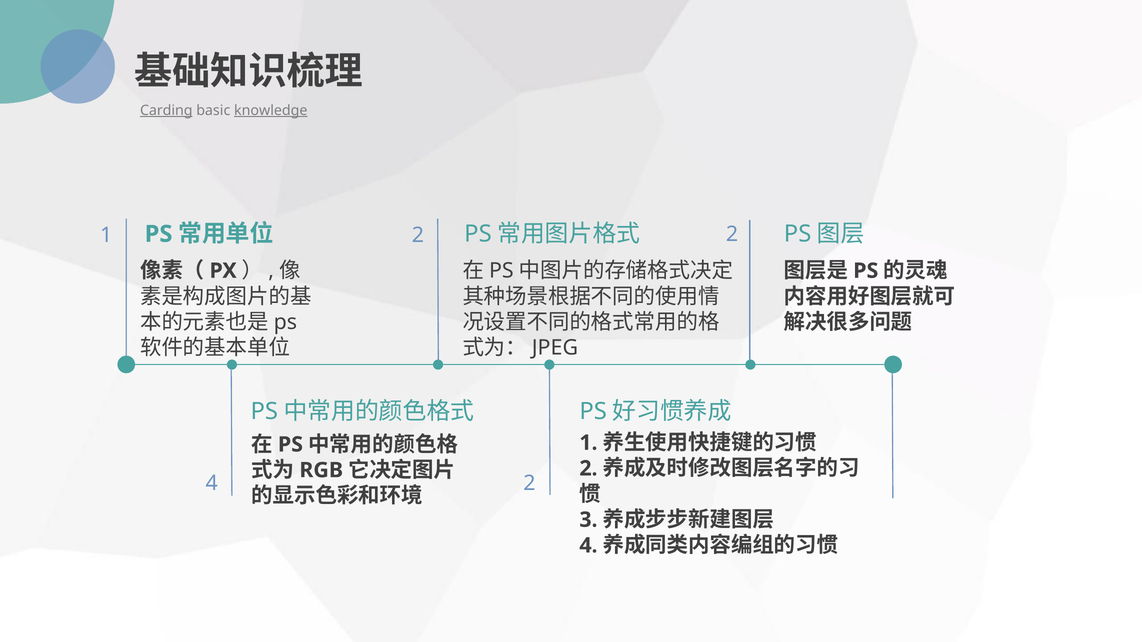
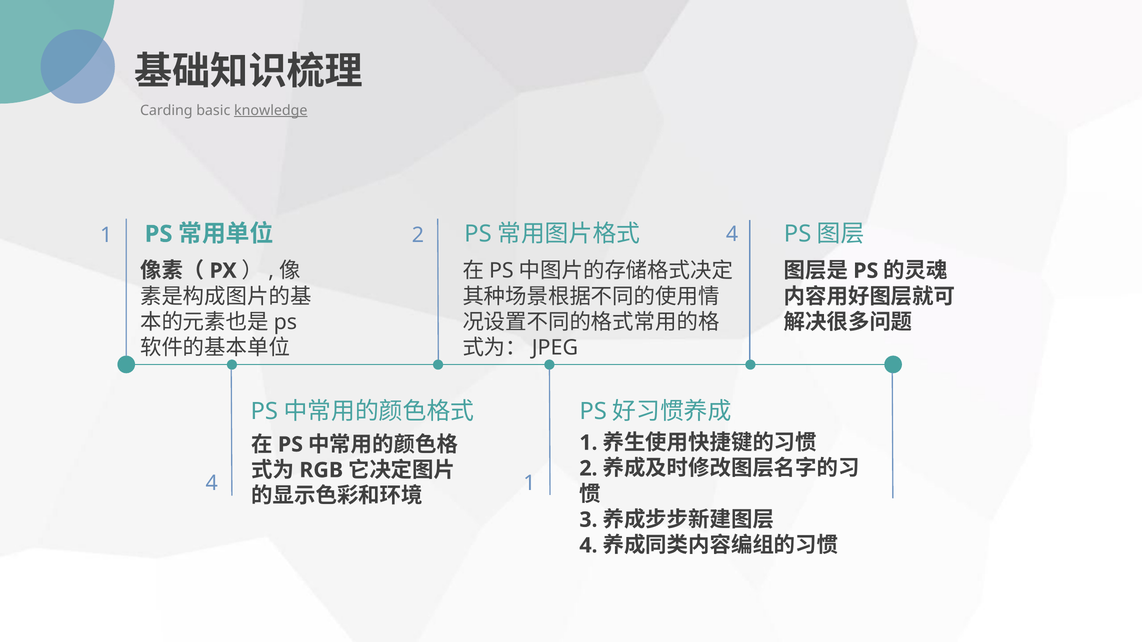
Carding underline: present -> none
2 at (732, 234): 2 -> 4
4 2: 2 -> 1
